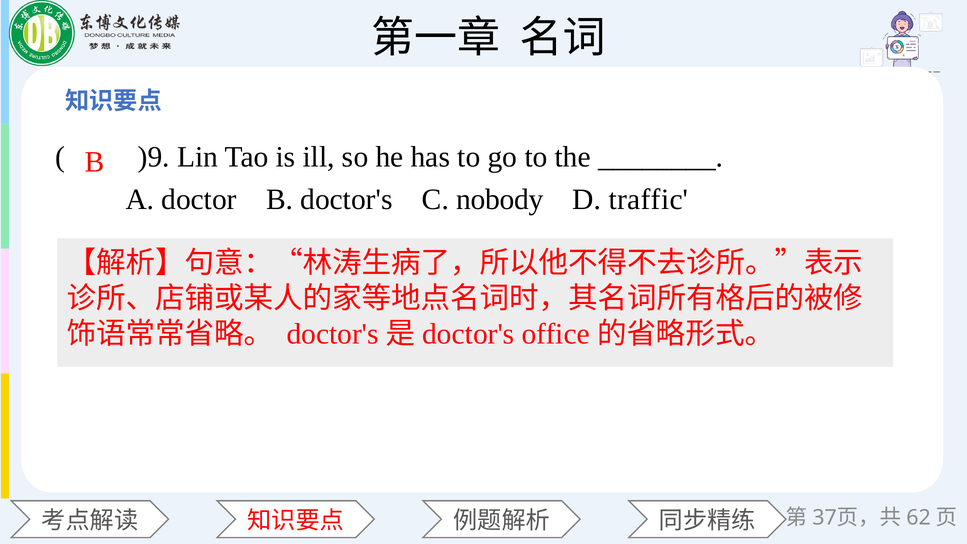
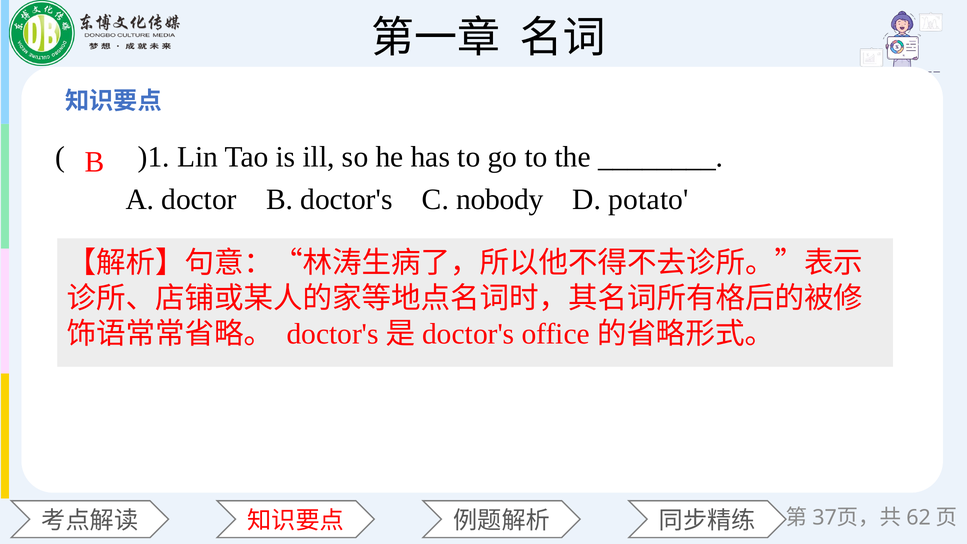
)9: )9 -> )1
traffic: traffic -> potato
